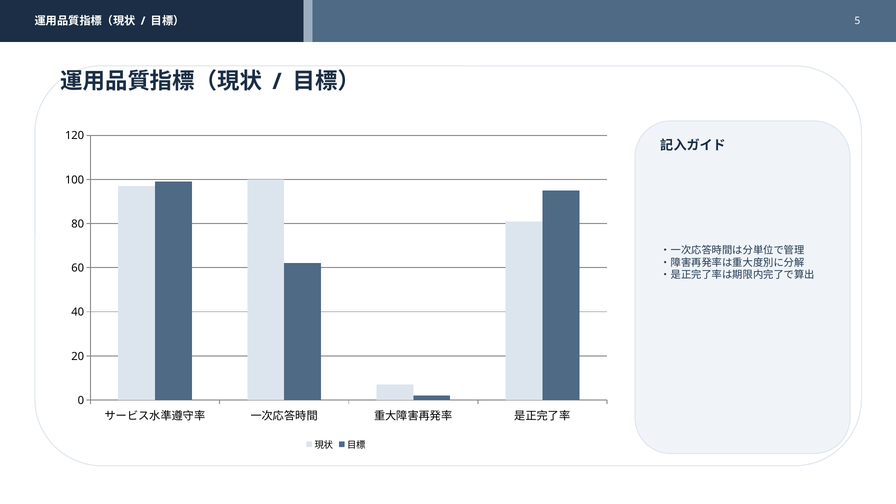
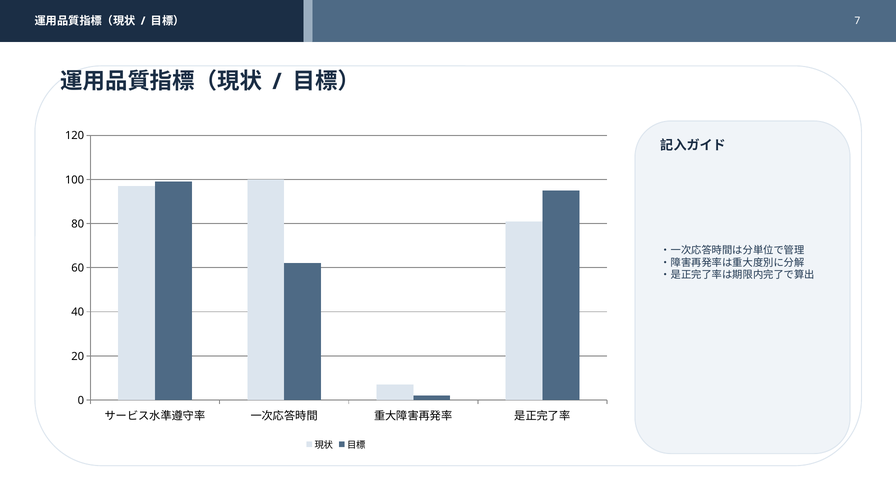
5: 5 -> 7
